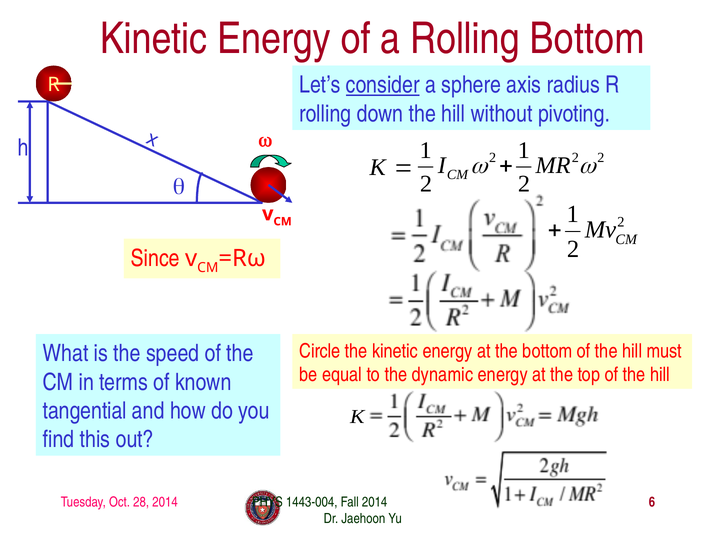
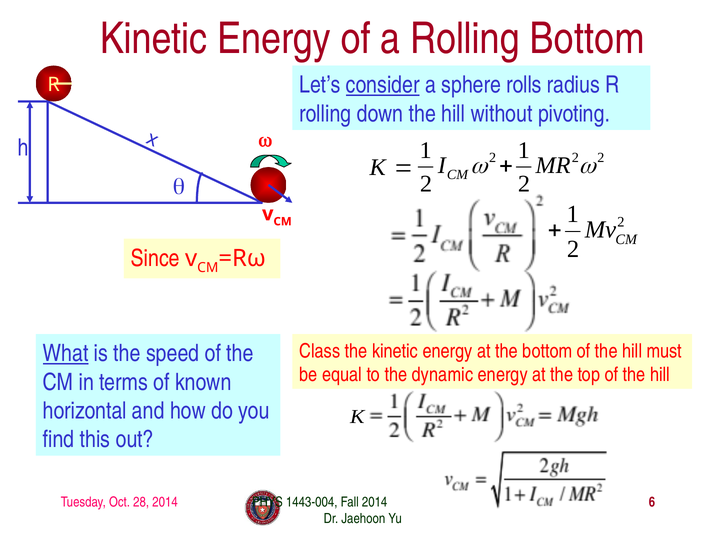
axis: axis -> rolls
Circle: Circle -> Class
What underline: none -> present
tangential: tangential -> horizontal
